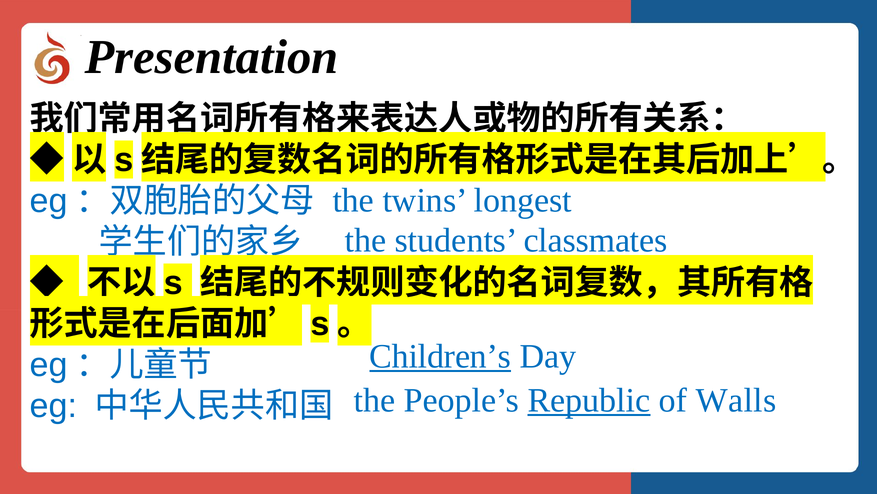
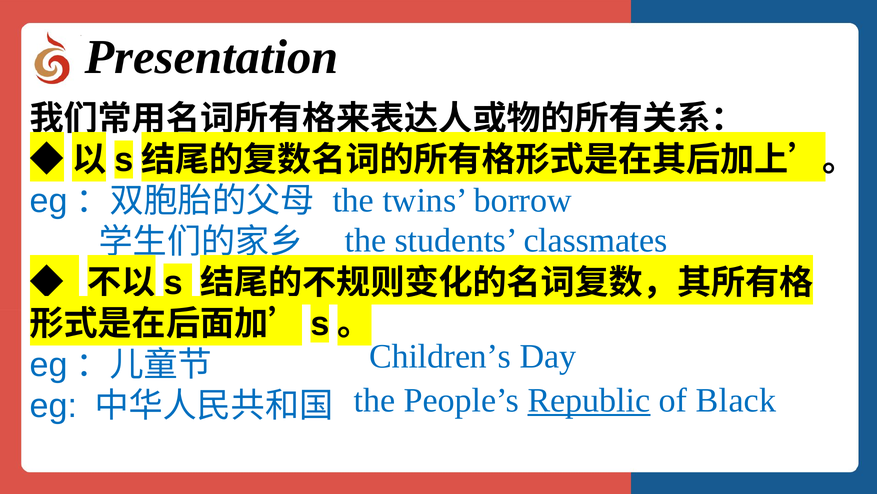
longest: longest -> borrow
Children’s underline: present -> none
Walls: Walls -> Black
